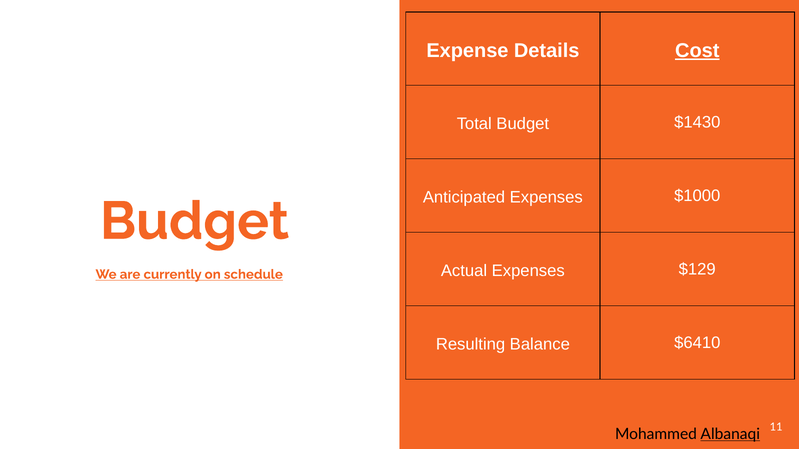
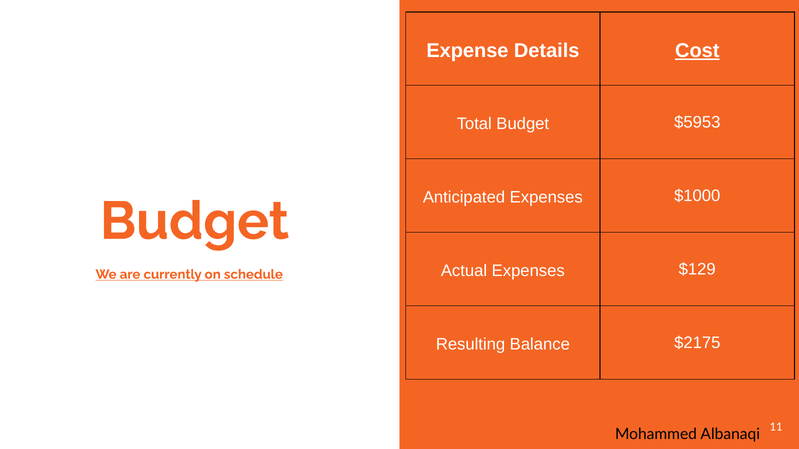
$1430: $1430 -> $5953
$6410: $6410 -> $2175
Albanaqi underline: present -> none
